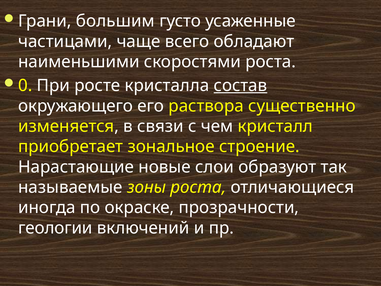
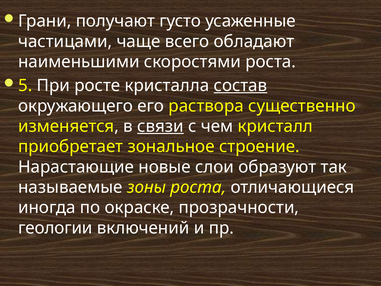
большим: большим -> получают
0: 0 -> 5
связи underline: none -> present
